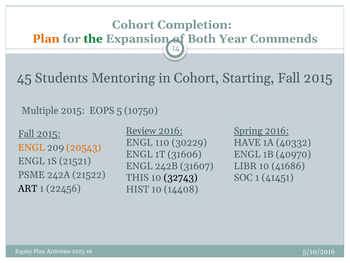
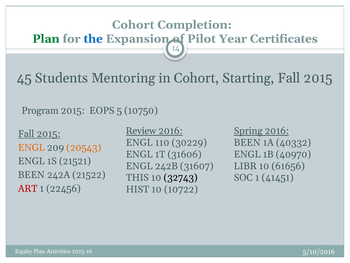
Plan at (46, 39) colour: orange -> green
the colour: green -> blue
Both: Both -> Pilot
Commends: Commends -> Certificates
Multiple: Multiple -> Program
HAVE at (247, 142): HAVE -> BEEN
41686: 41686 -> 61656
PSME at (31, 175): PSME -> BEEN
ART colour: black -> red
14408: 14408 -> 10722
